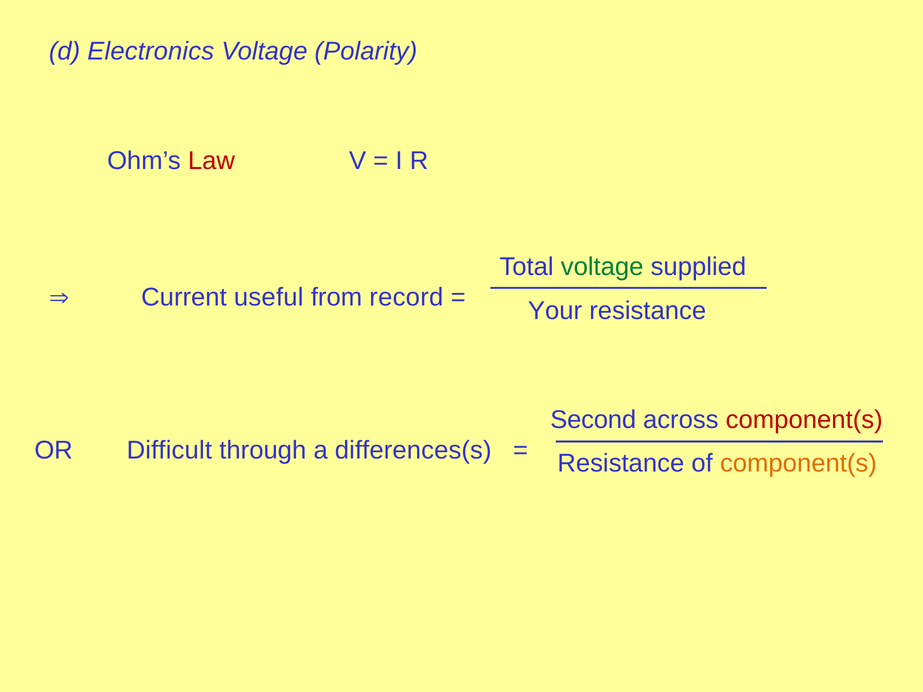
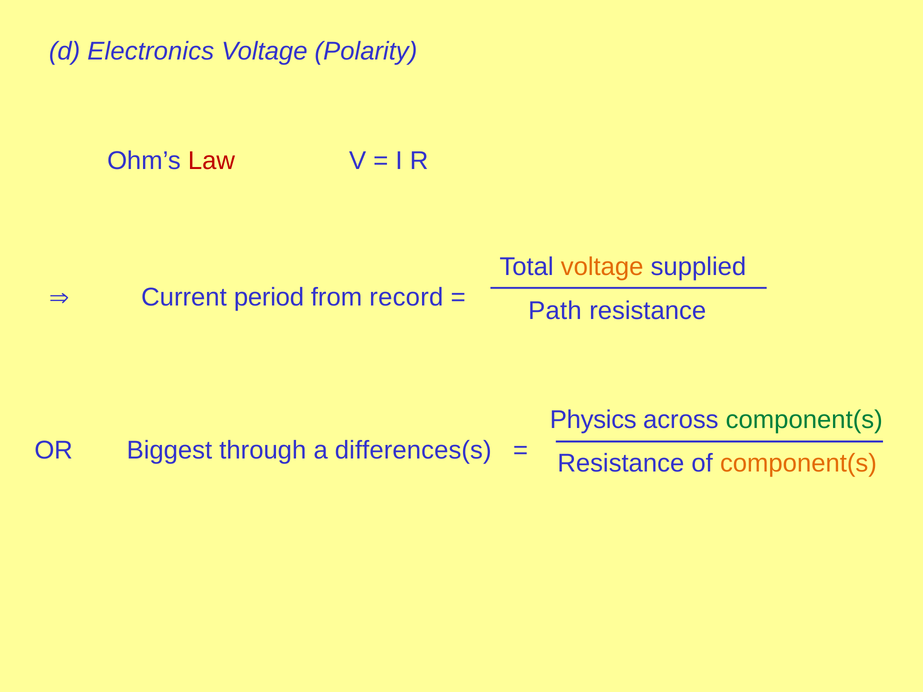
voltage at (602, 267) colour: green -> orange
useful: useful -> period
Your: Your -> Path
Second: Second -> Physics
component(s at (804, 420) colour: red -> green
Difficult: Difficult -> Biggest
